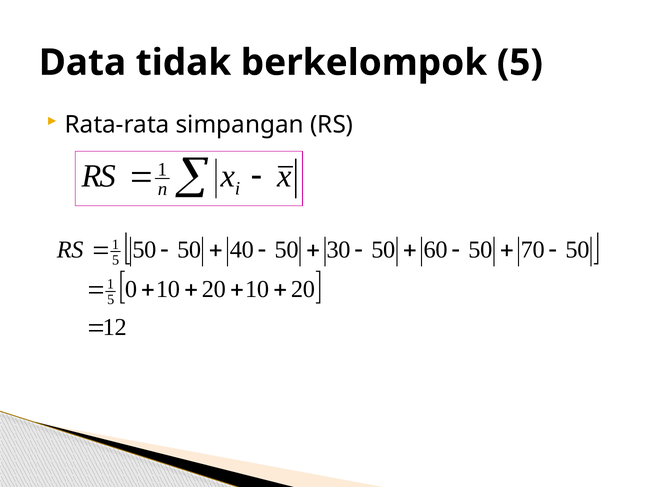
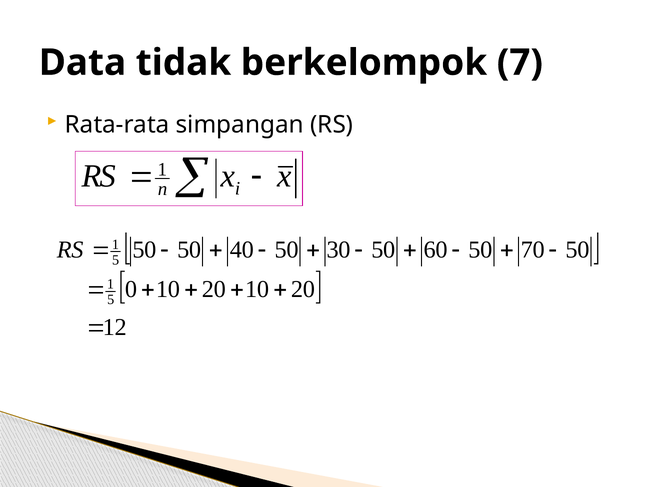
berkelompok 5: 5 -> 7
